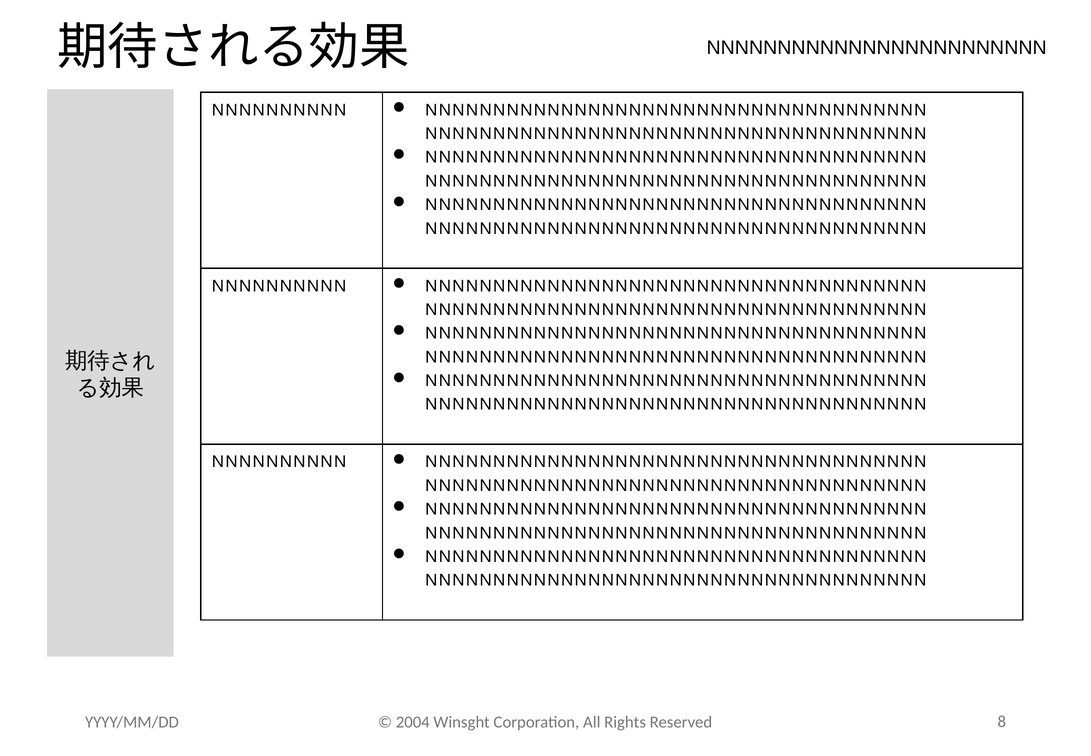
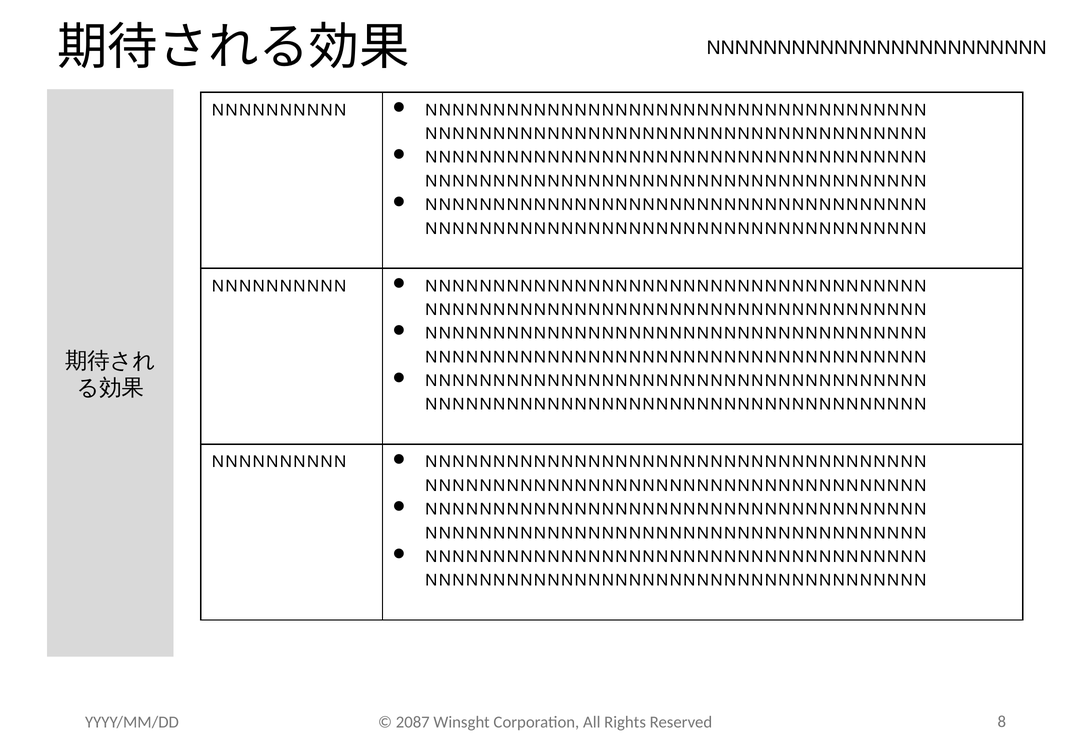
2004: 2004 -> 2087
